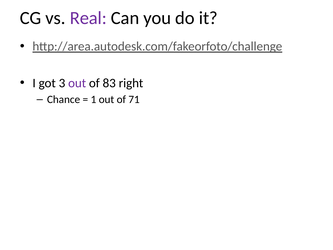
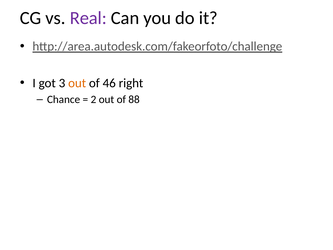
out at (77, 83) colour: purple -> orange
83: 83 -> 46
1: 1 -> 2
71: 71 -> 88
